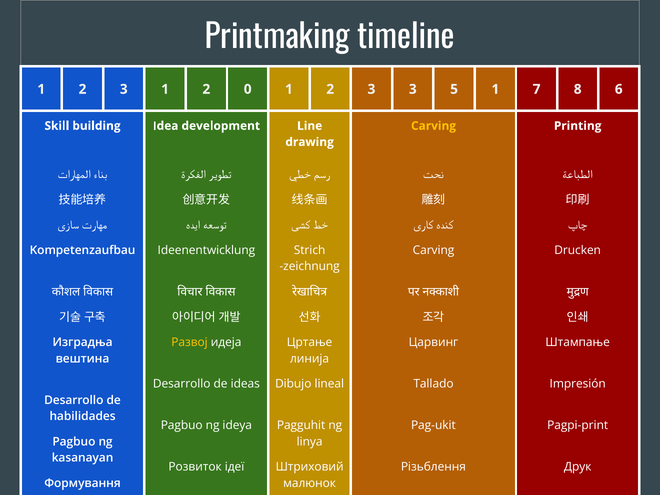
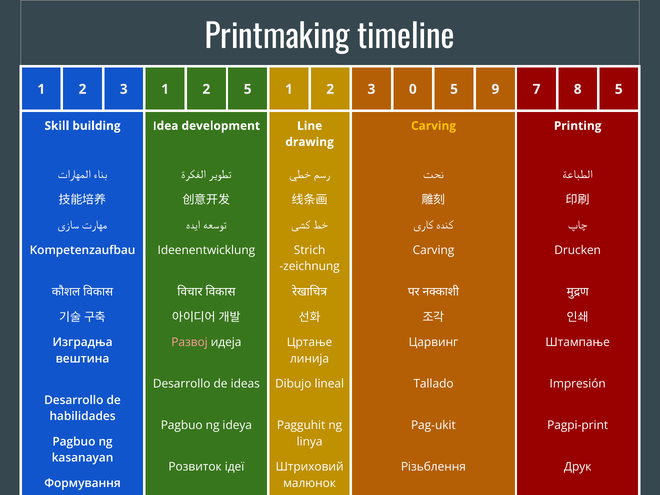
2 0: 0 -> 5
3 3: 3 -> 0
5 1: 1 -> 9
8 6: 6 -> 5
Развој colour: yellow -> pink
